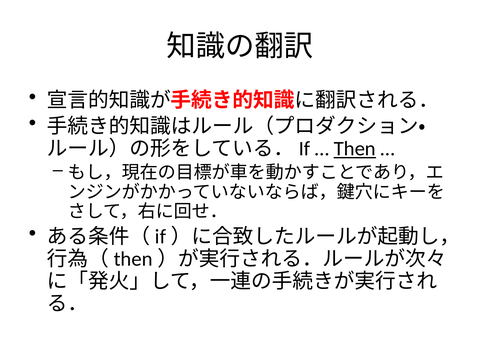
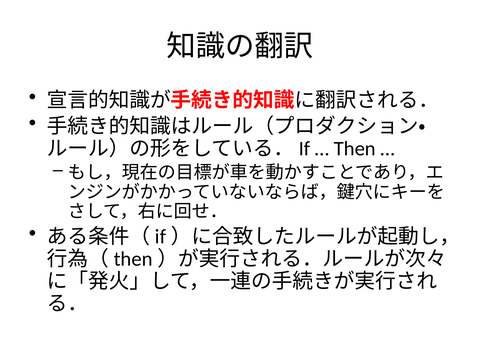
Then underline: present -> none
